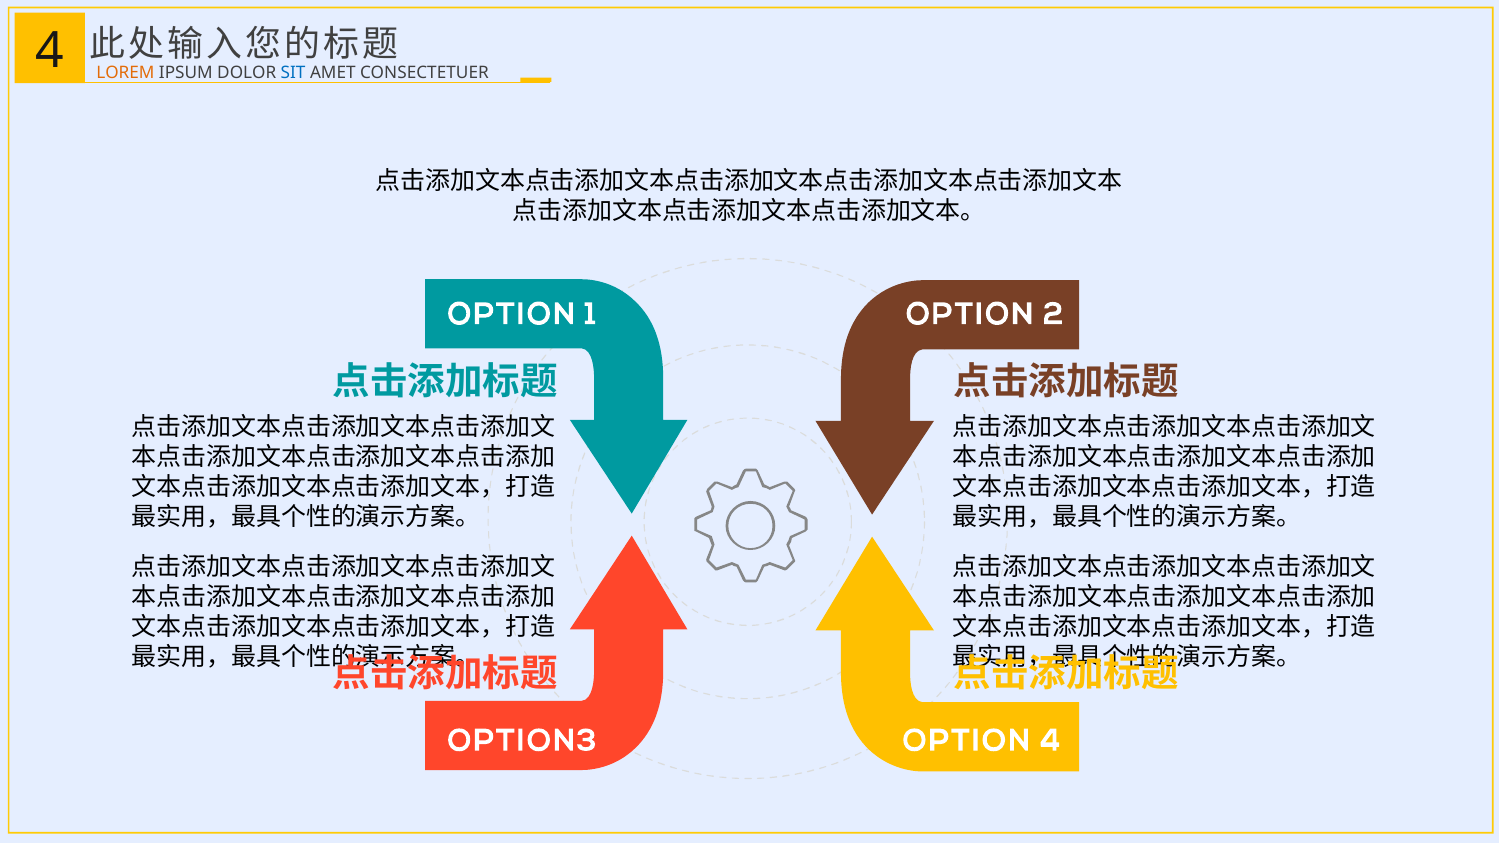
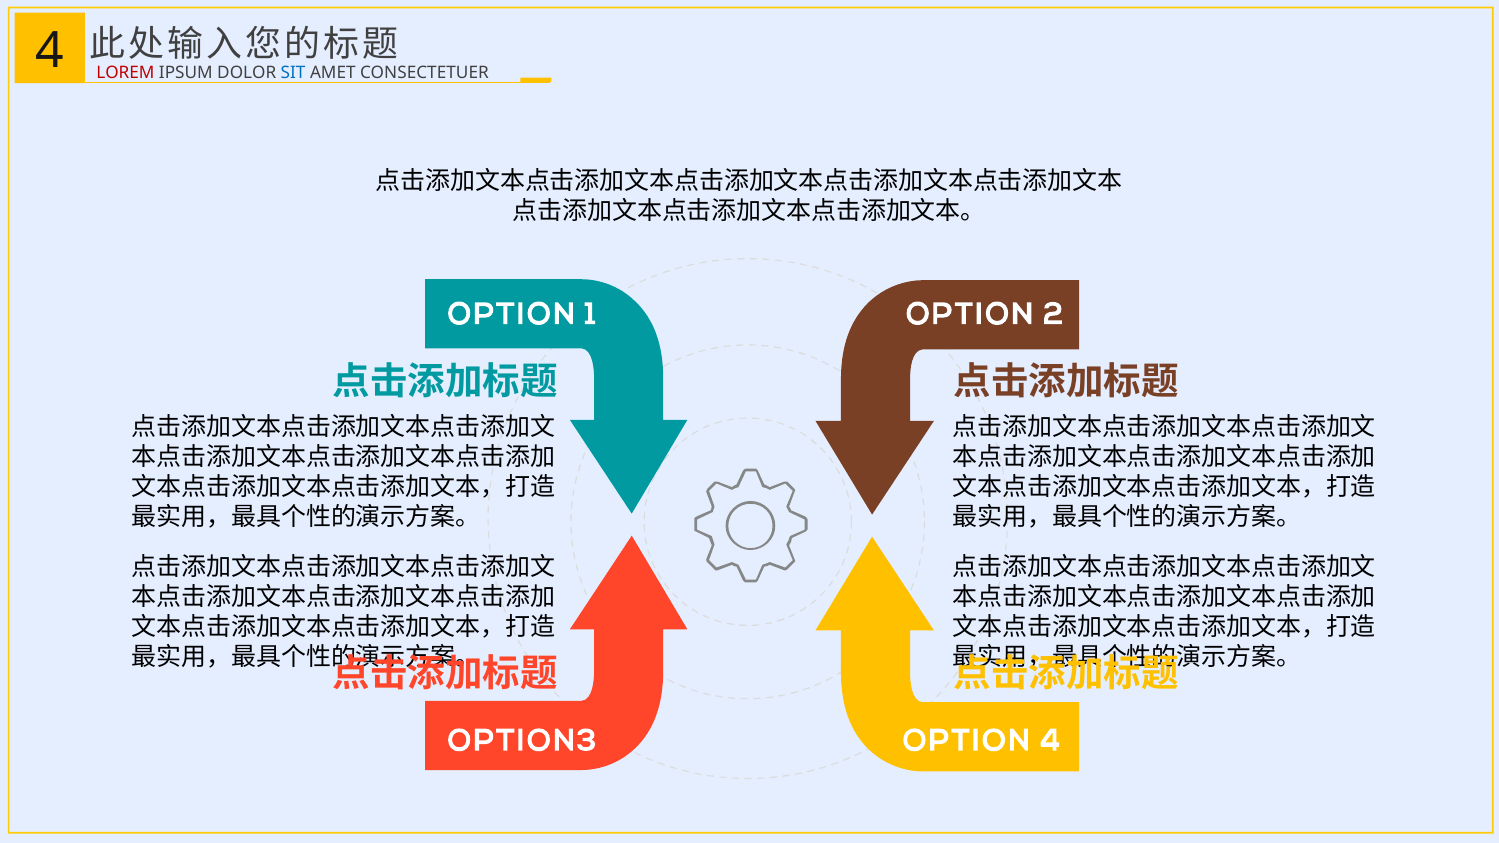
LOREM colour: orange -> red
